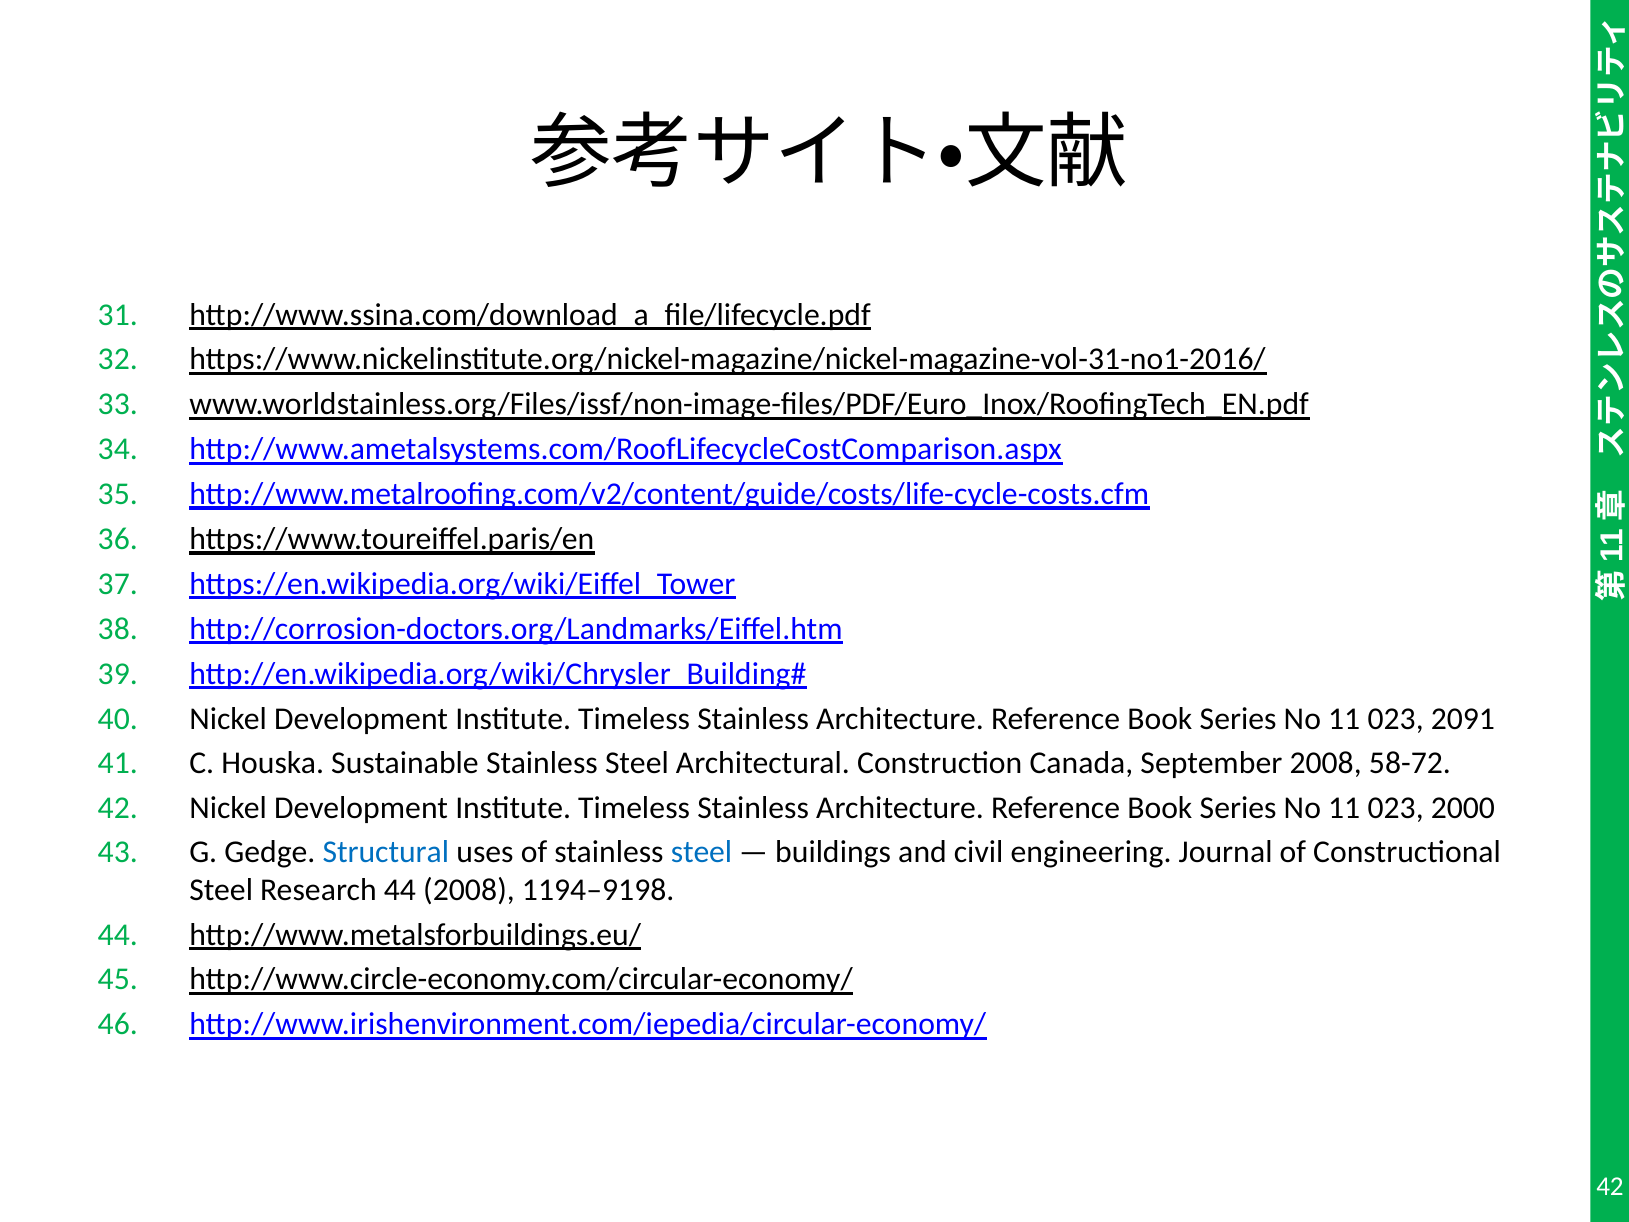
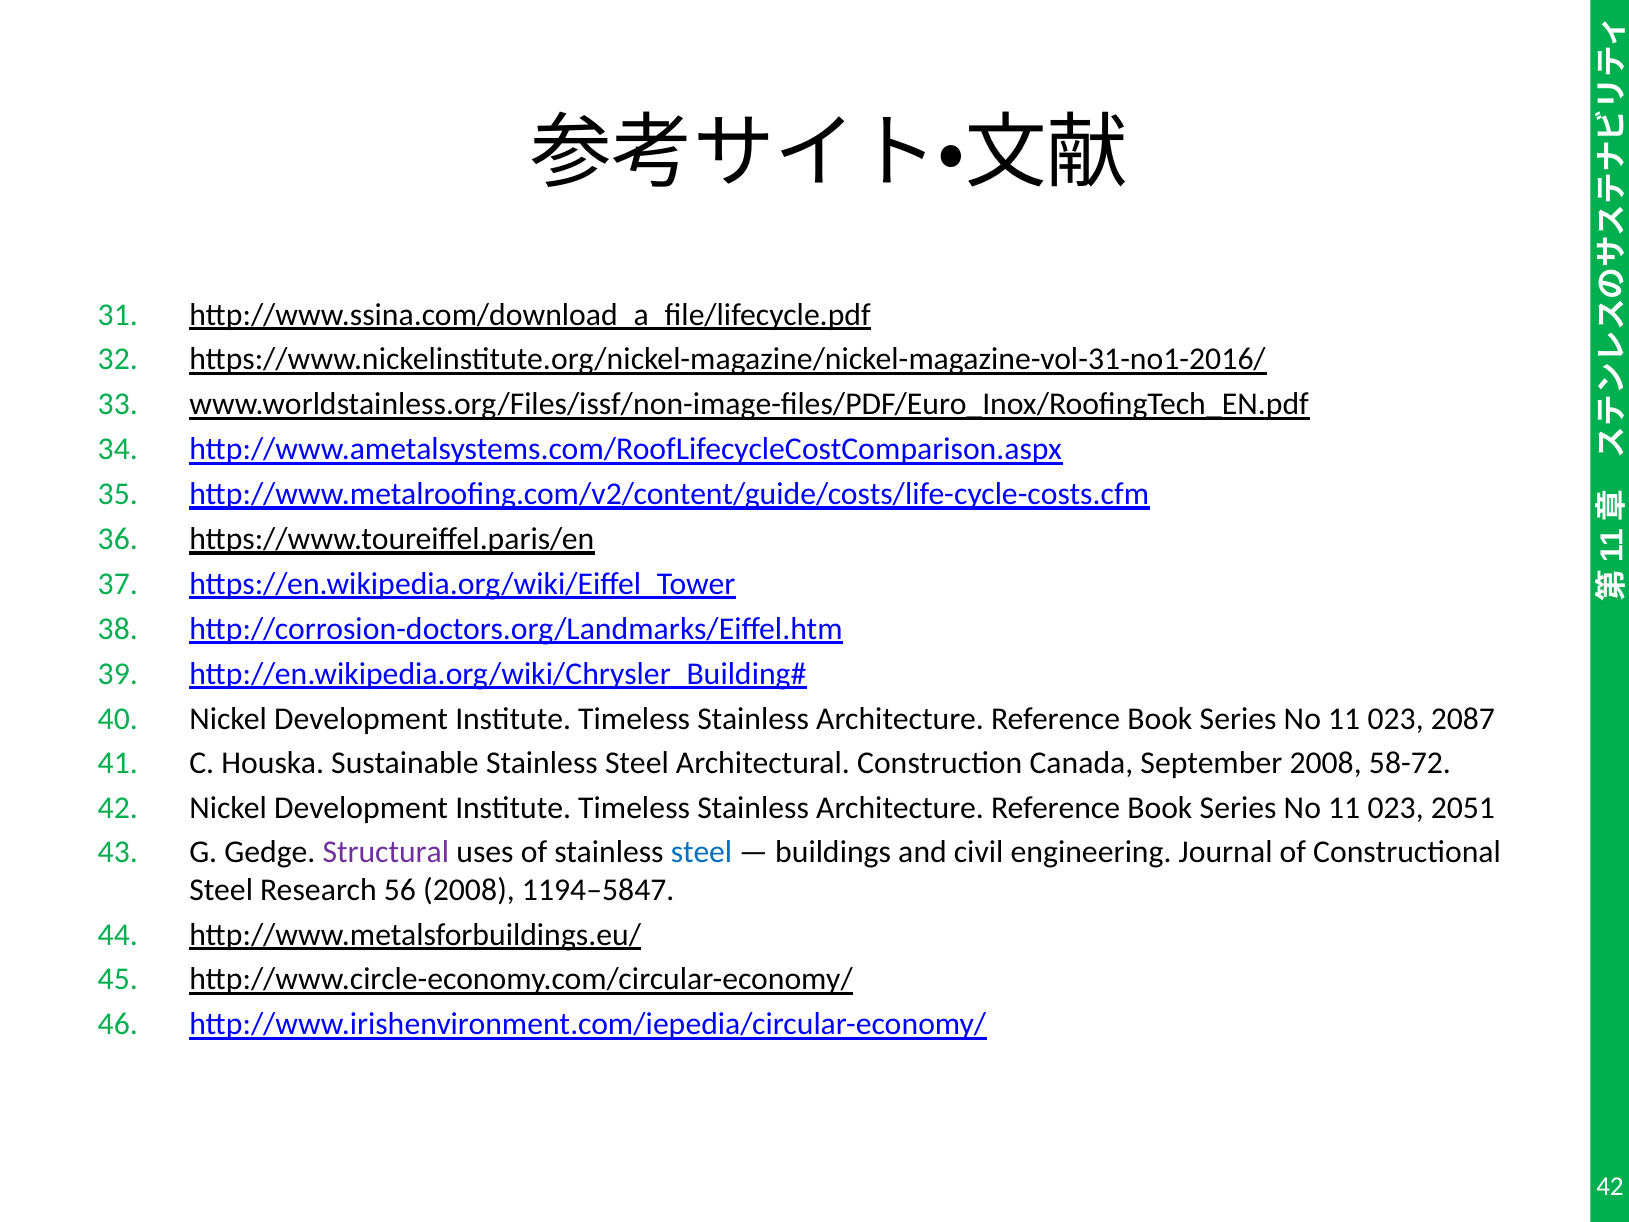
2091: 2091 -> 2087
2000: 2000 -> 2051
Structural colour: blue -> purple
Research 44: 44 -> 56
1194–9198: 1194–9198 -> 1194–5847
